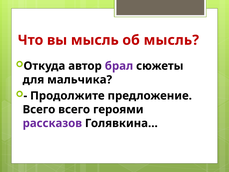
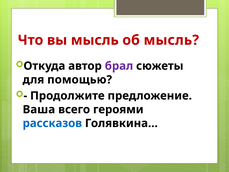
мальчика: мальчика -> помощью
Всего at (39, 109): Всего -> Ваша
рассказов colour: purple -> blue
